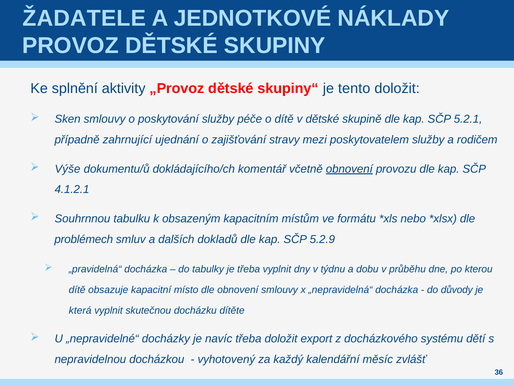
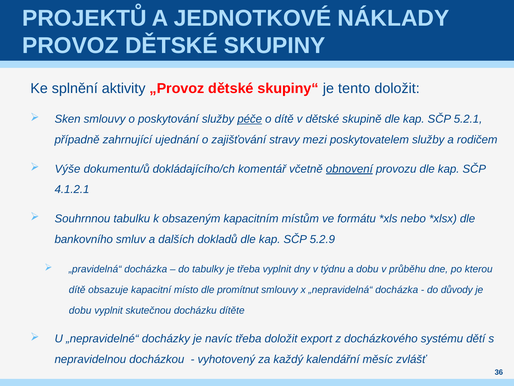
ŽADATELE: ŽADATELE -> PROJEKTŮ
péče underline: none -> present
problémech: problémech -> bankovního
dle obnovení: obnovení -> promítnut
která at (80, 310): která -> dobu
